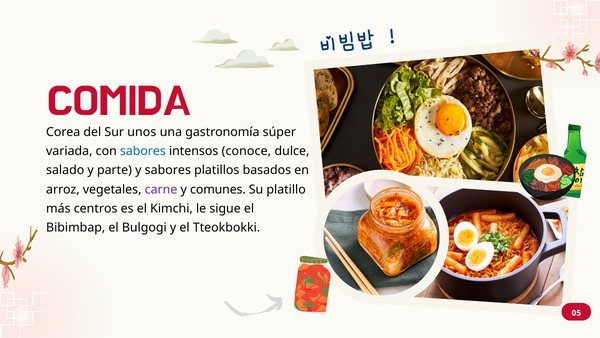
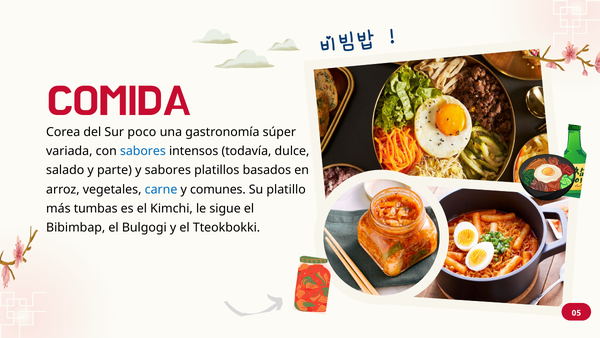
unos: unos -> poco
conoce: conoce -> todavía
carne colour: purple -> blue
centros: centros -> tumbas
